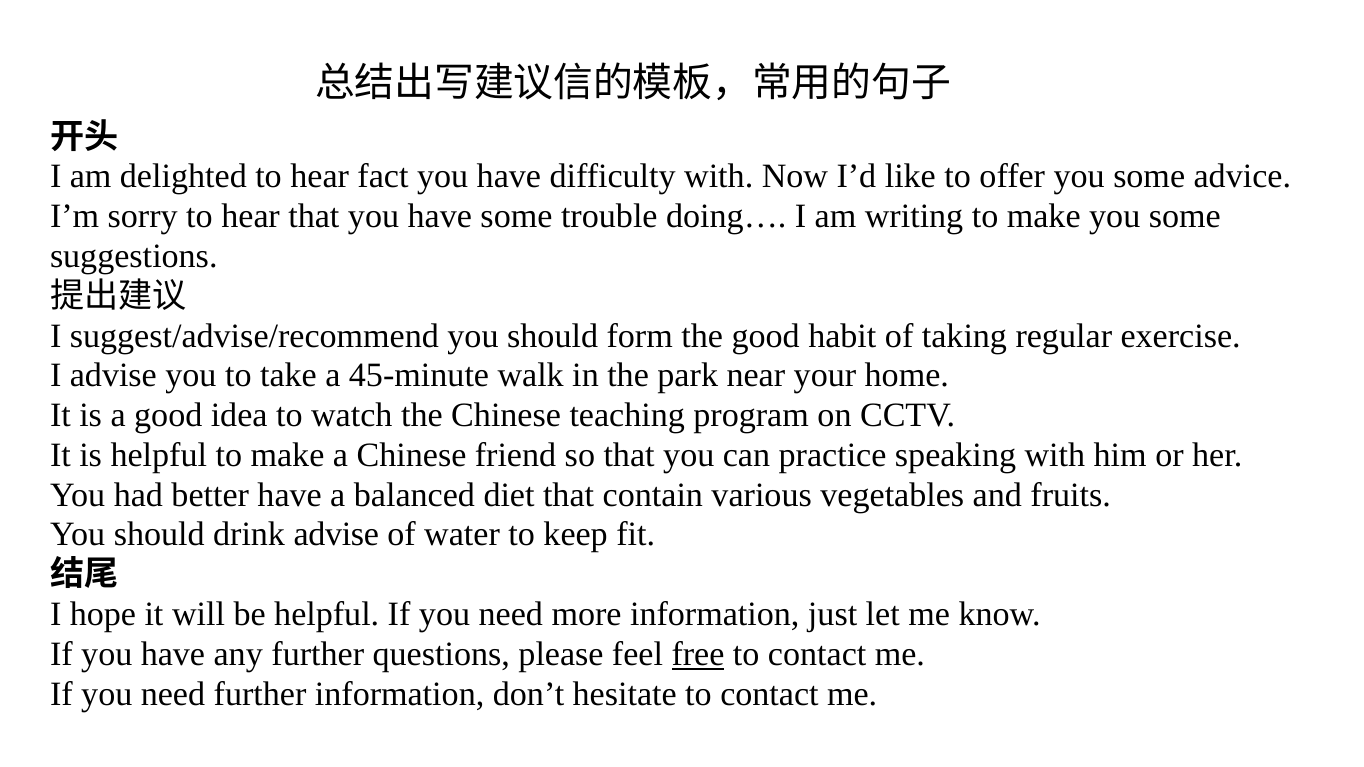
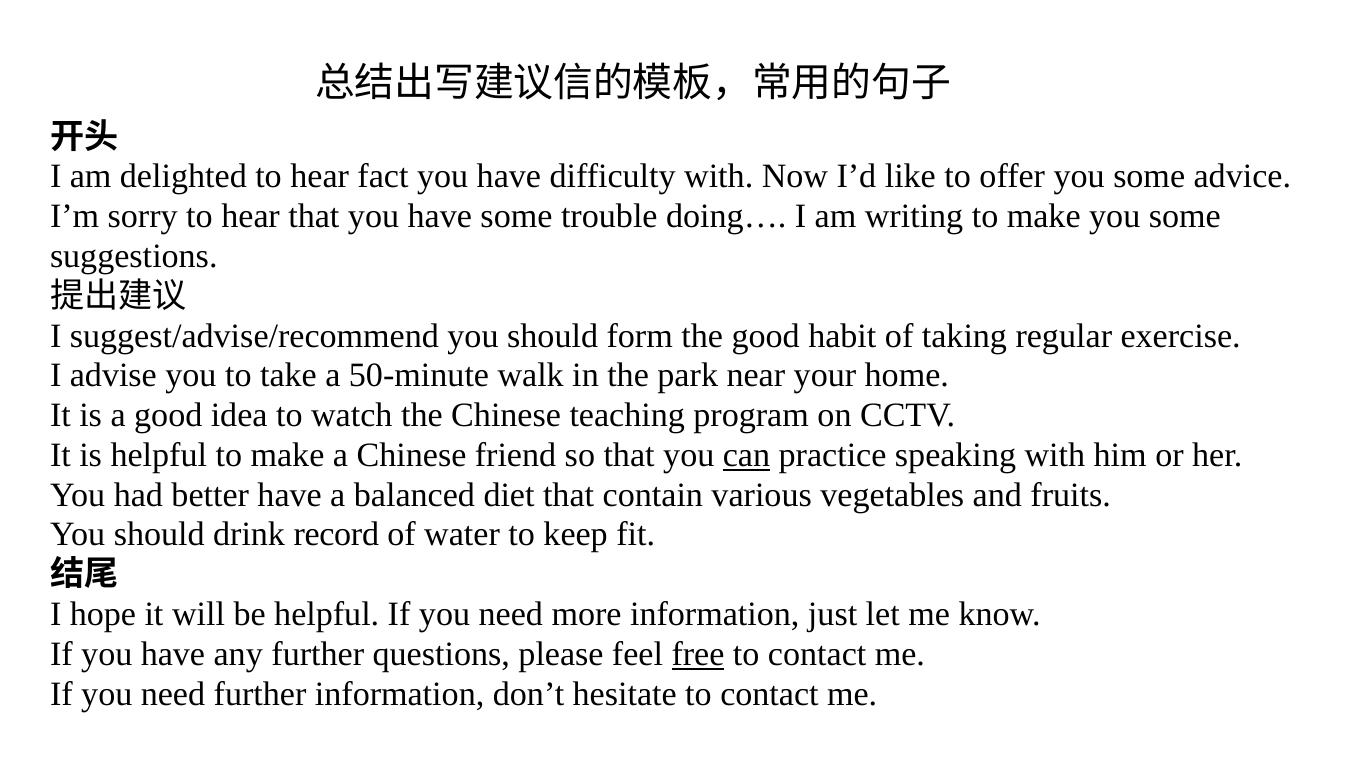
45-minute: 45-minute -> 50-minute
can underline: none -> present
drink advise: advise -> record
